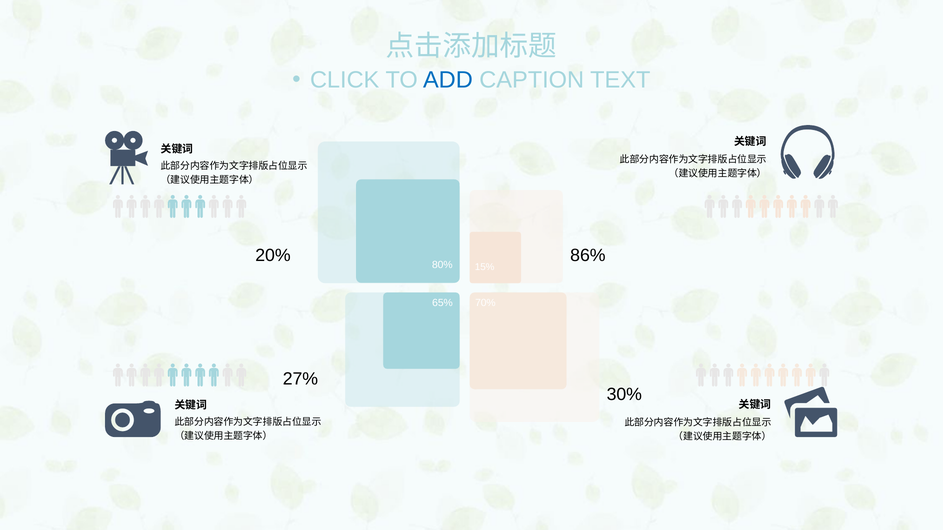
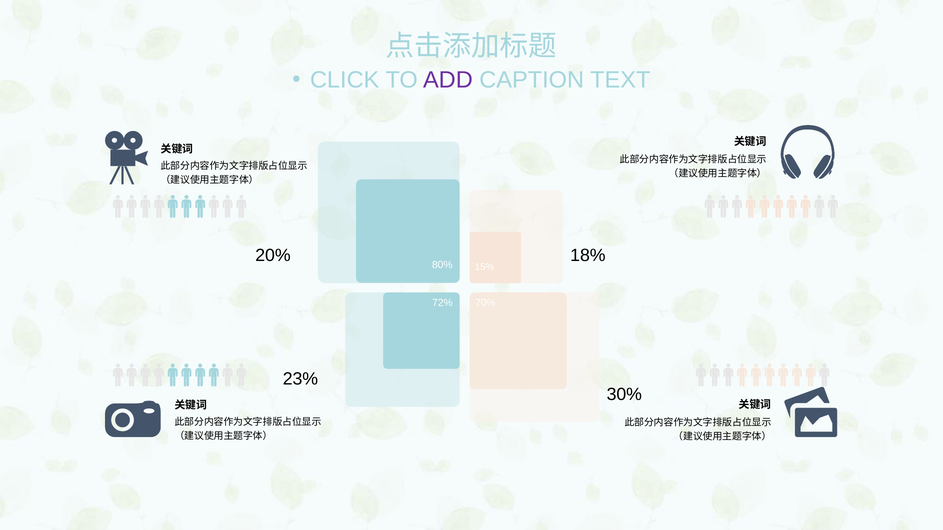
ADD colour: blue -> purple
86%: 86% -> 18%
65%: 65% -> 72%
27%: 27% -> 23%
